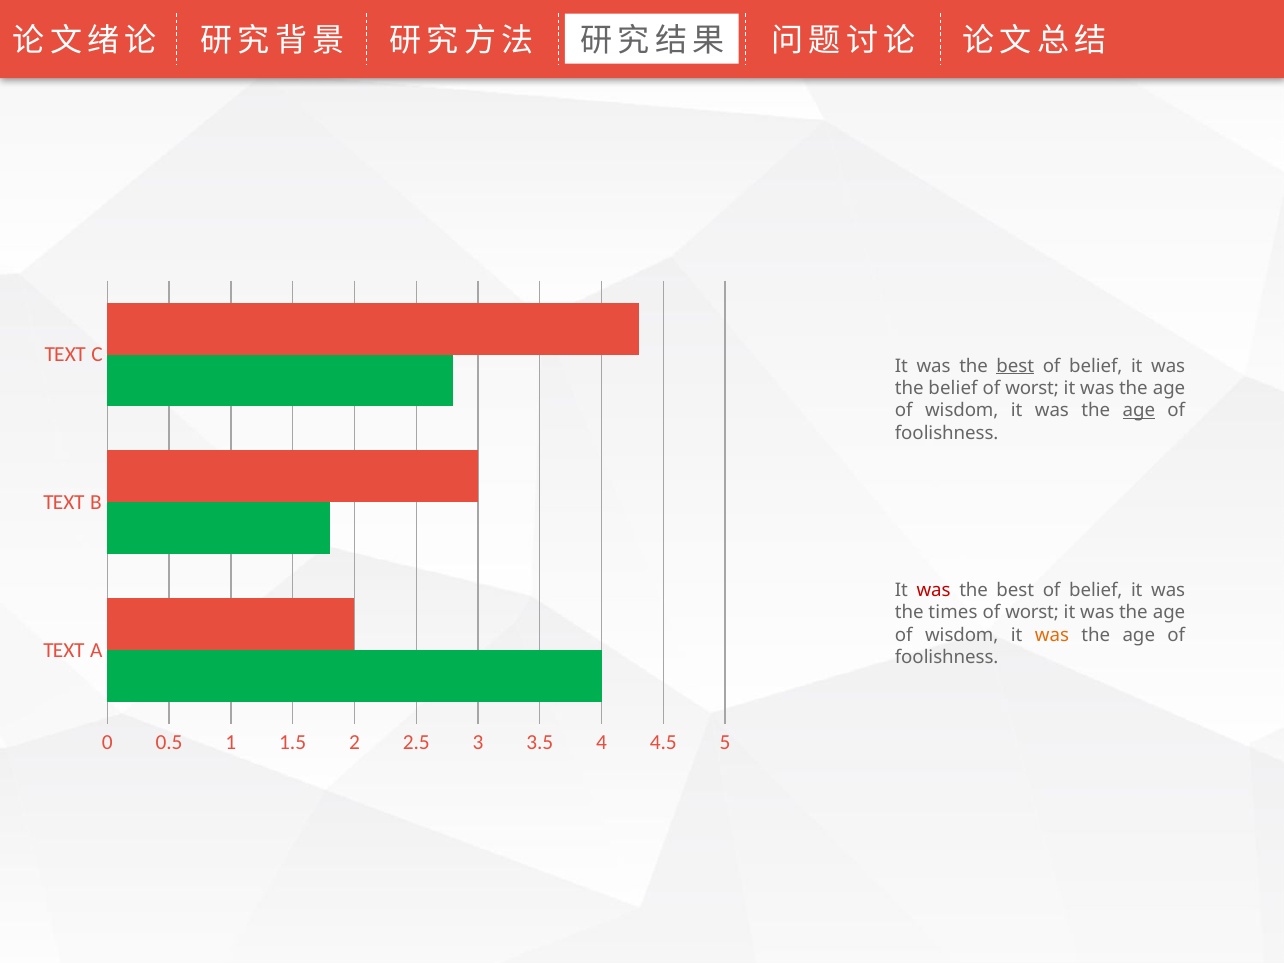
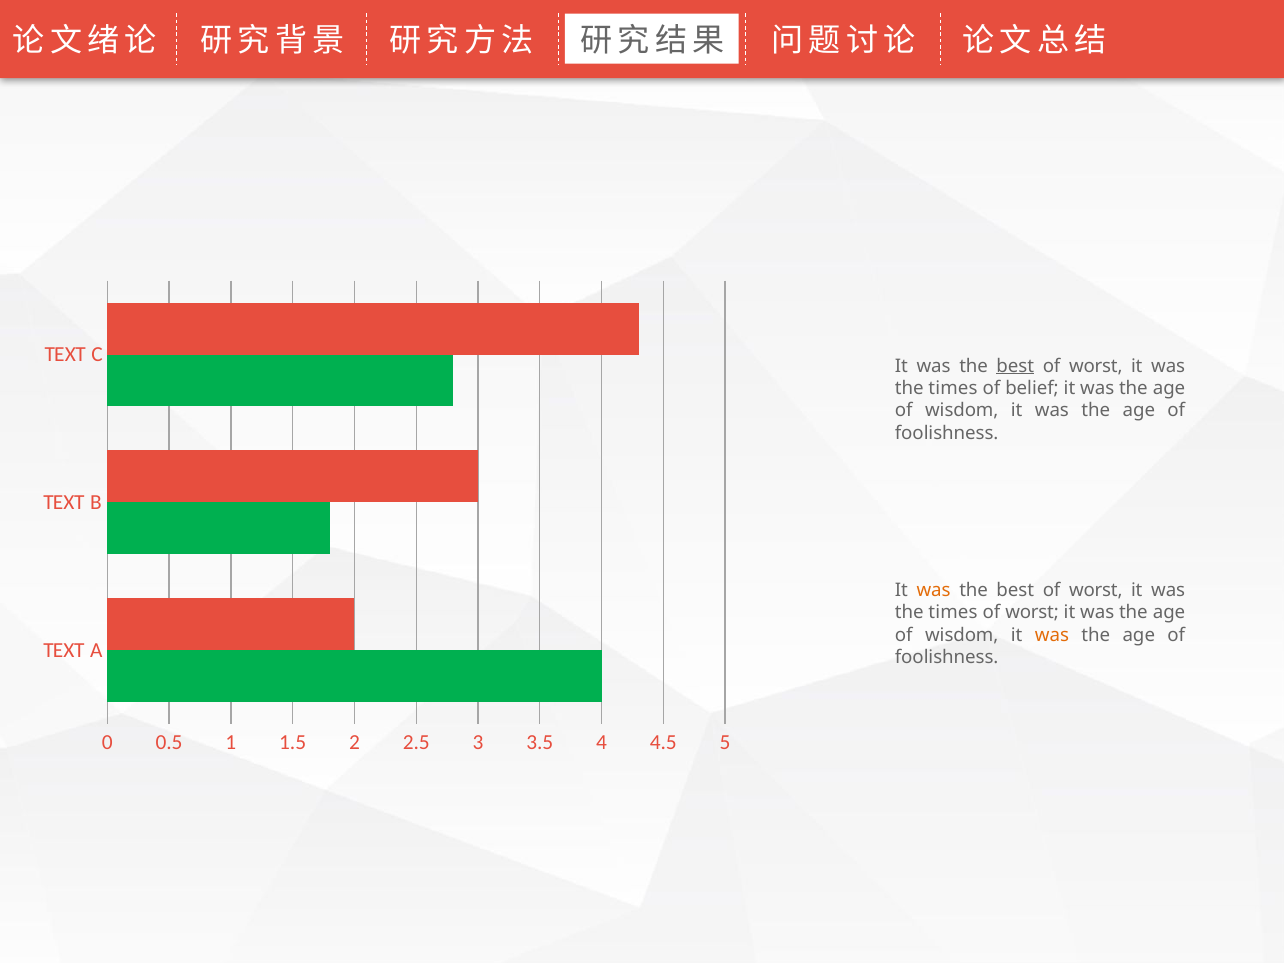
belief at (1096, 366): belief -> worst
belief at (953, 388): belief -> times
worst at (1032, 388): worst -> belief
age at (1139, 411) underline: present -> none
was at (934, 590) colour: red -> orange
belief at (1096, 590): belief -> worst
